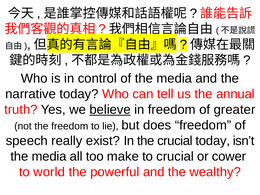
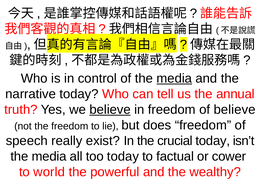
media at (174, 78) underline: none -> present
of greater: greater -> believe
too make: make -> today
to crucial: crucial -> factual
